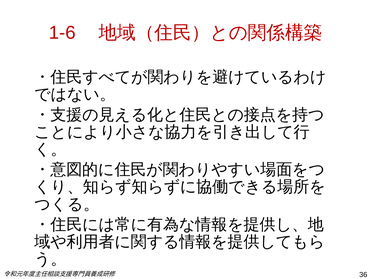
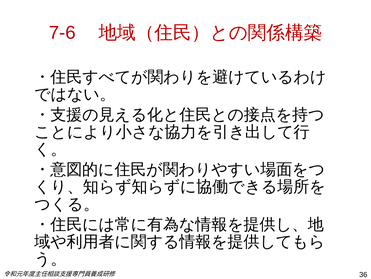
1-6: 1-6 -> 7-6
